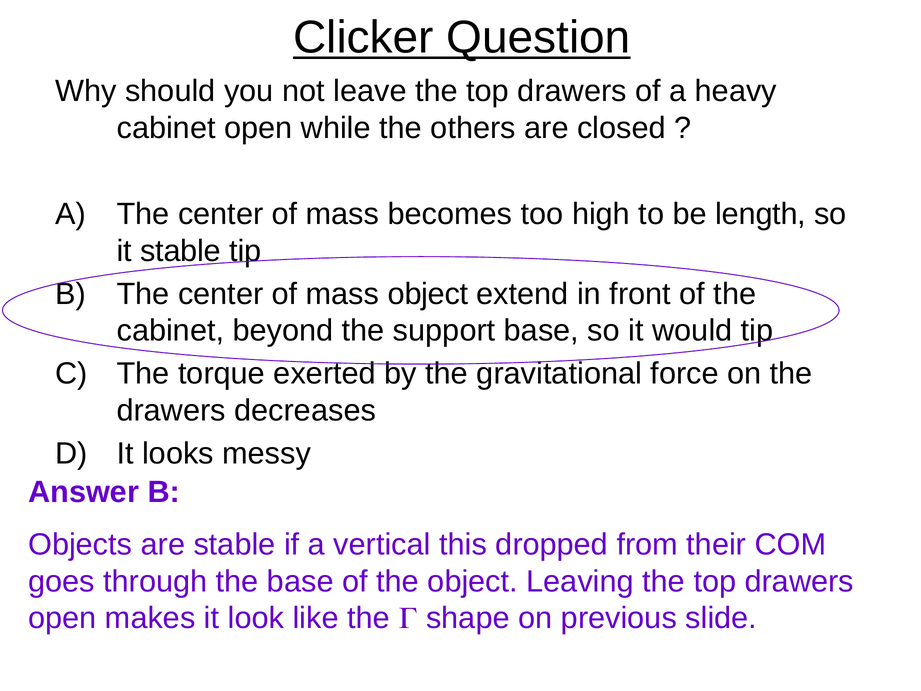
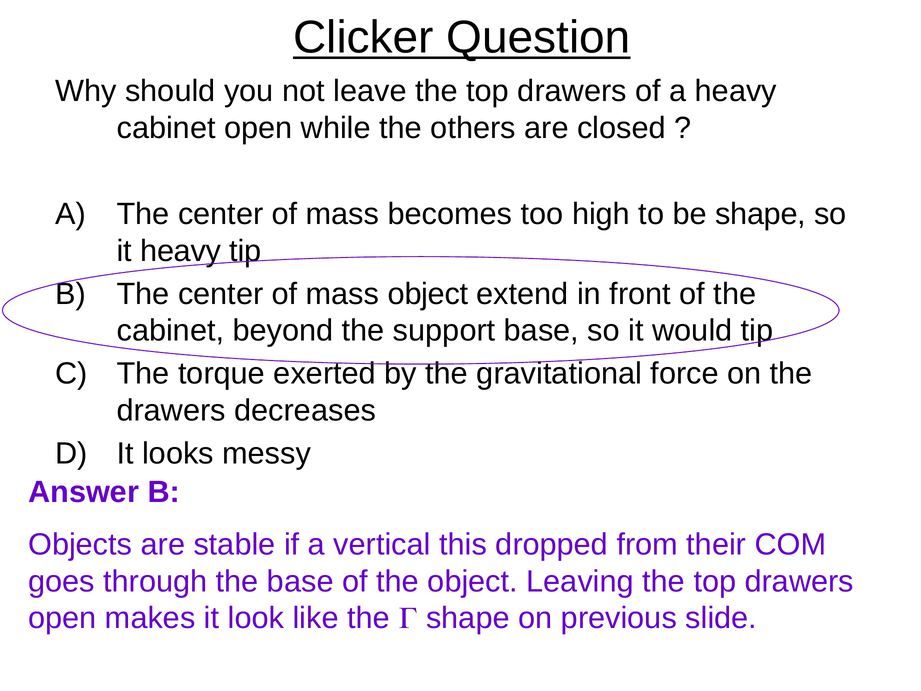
be length: length -> shape
it stable: stable -> heavy
